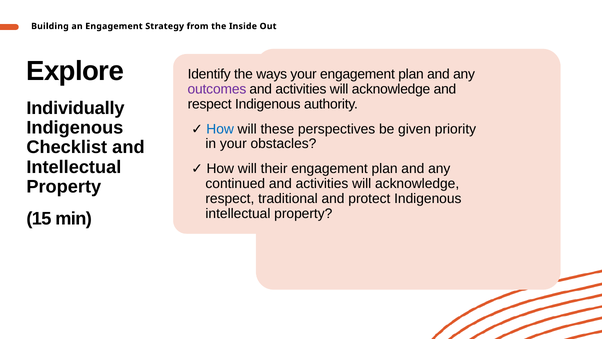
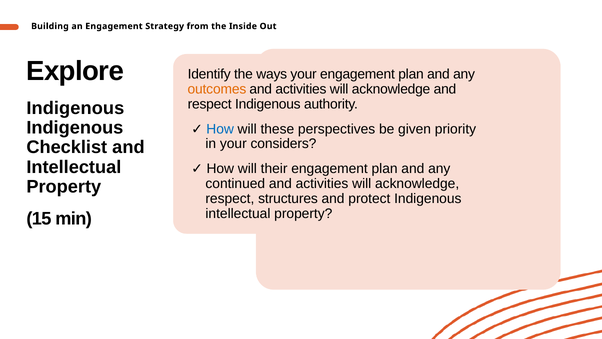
outcomes colour: purple -> orange
Individually at (75, 108): Individually -> Indigenous
obstacles: obstacles -> considers
traditional: traditional -> structures
